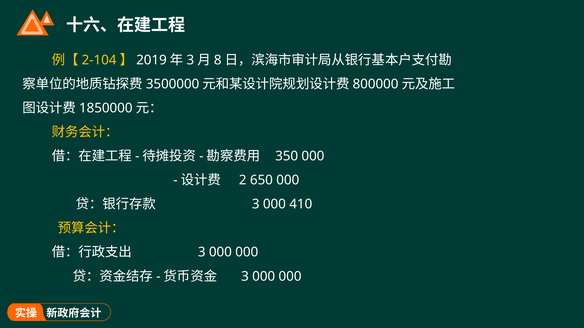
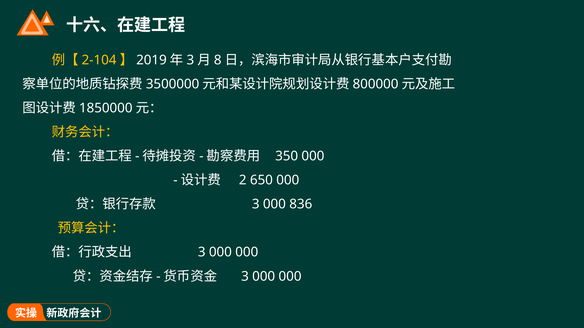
410: 410 -> 836
